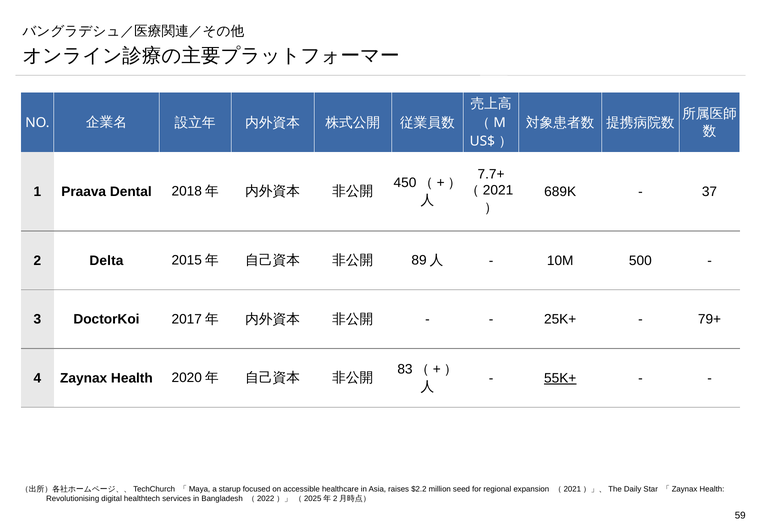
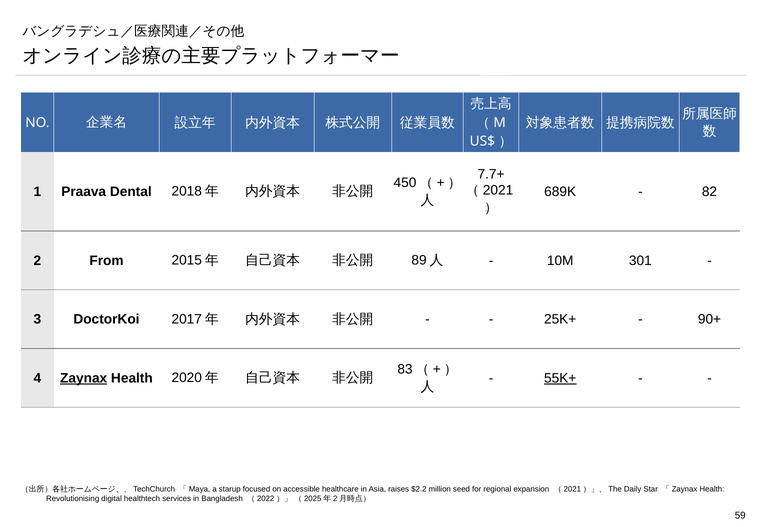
37: 37 -> 82
Delta: Delta -> From
500: 500 -> 301
79+: 79+ -> 90+
Zaynax underline: none -> present
